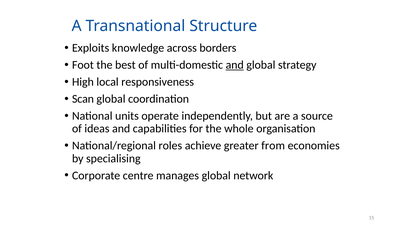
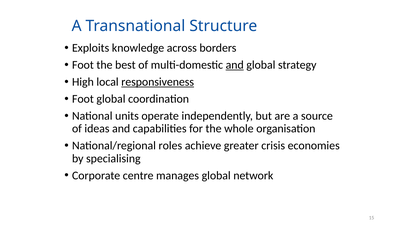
responsiveness underline: none -> present
Scan at (83, 99): Scan -> Foot
from: from -> crisis
